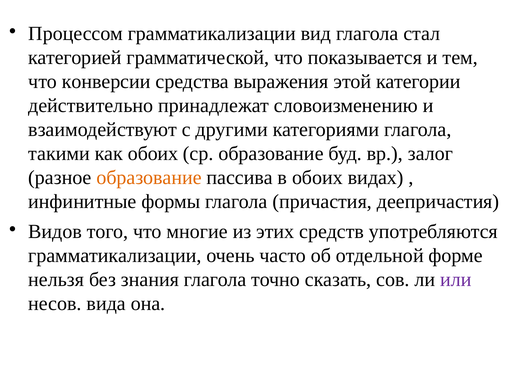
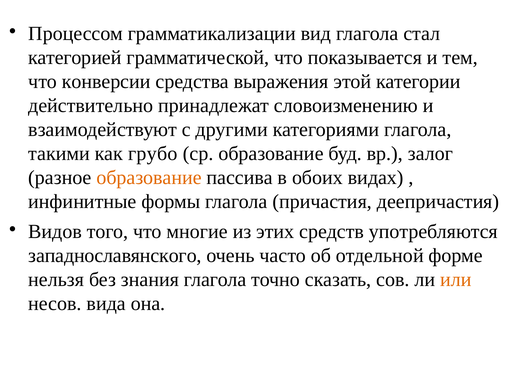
как обоих: обоих -> грубо
грамматикализации at (115, 256): грамматикализации -> западнославянского
или colour: purple -> orange
